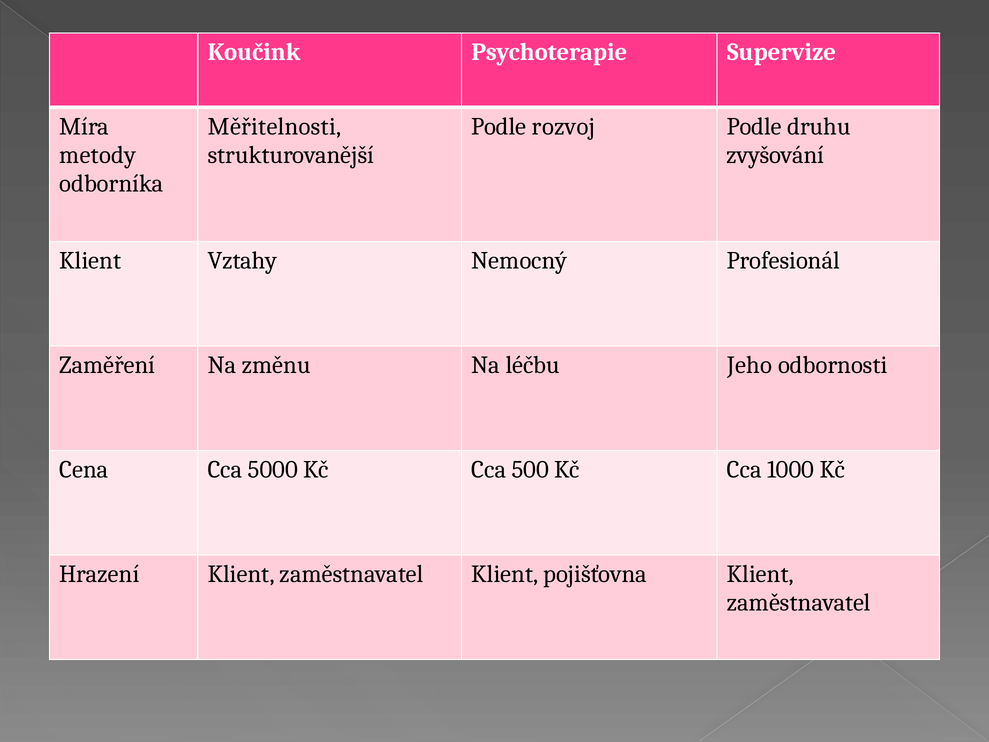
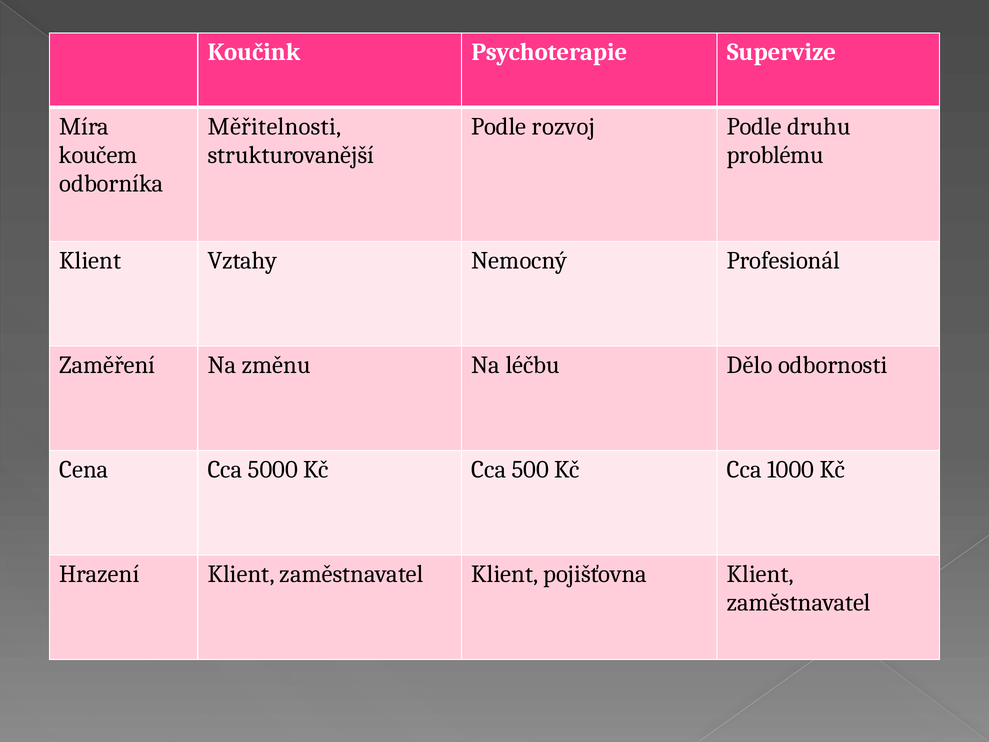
metody: metody -> koučem
zvyšování: zvyšování -> problému
Jeho: Jeho -> Dělo
